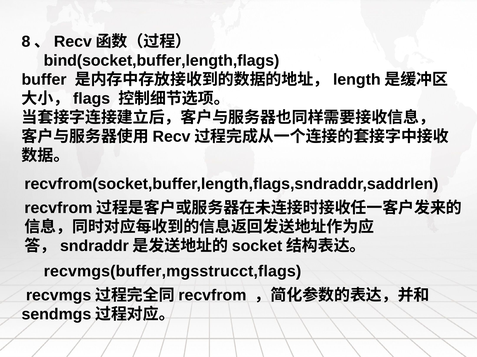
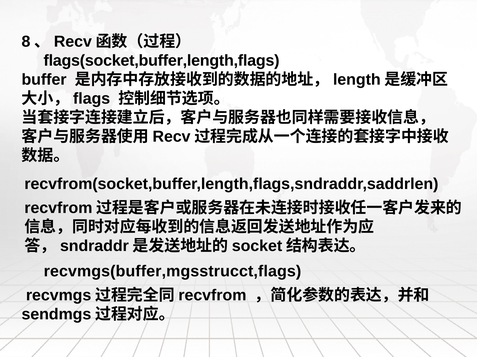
bind(socket,buffer,length,flags: bind(socket,buffer,length,flags -> flags(socket,buffer,length,flags
